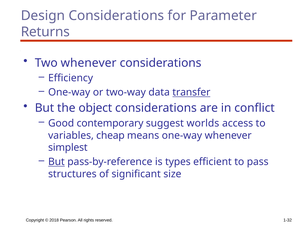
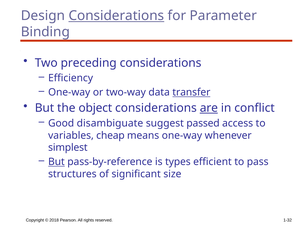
Considerations at (116, 16) underline: none -> present
Returns: Returns -> Binding
Two whenever: whenever -> preceding
are underline: none -> present
contemporary: contemporary -> disambiguate
worlds: worlds -> passed
